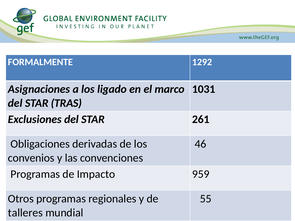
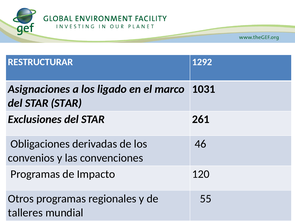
FORMALMENTE: FORMALMENTE -> RESTRUCTURAR
STAR TRAS: TRAS -> STAR
959: 959 -> 120
